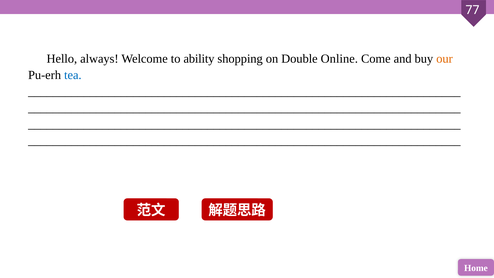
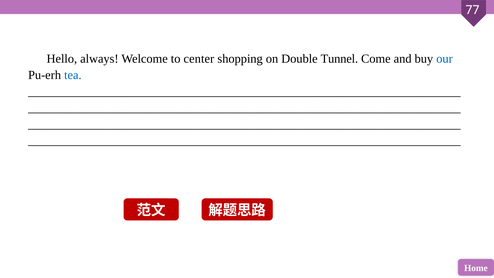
ability: ability -> center
Online: Online -> Tunnel
our colour: orange -> blue
